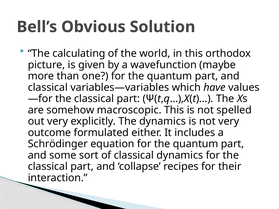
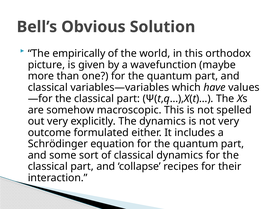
calculating: calculating -> empirically
